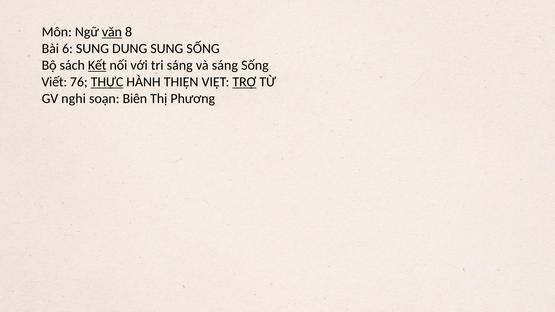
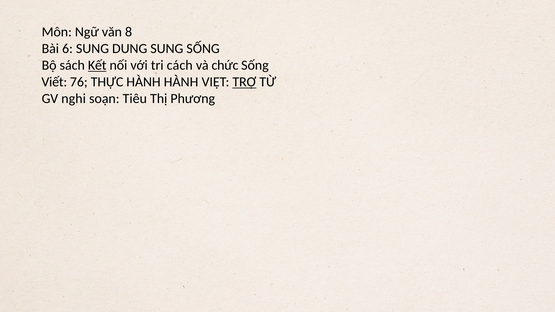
văn underline: present -> none
tri sáng: sáng -> cách
và sáng: sáng -> chức
THỰC underline: present -> none
HÀNH THIỆN: THIỆN -> HÀNH
Biên: Biên -> Tiêu
